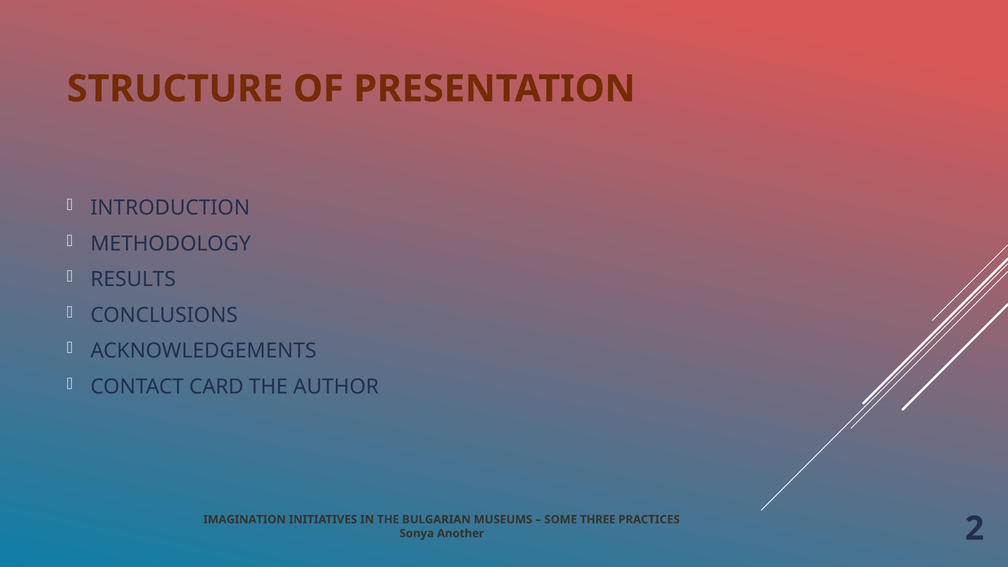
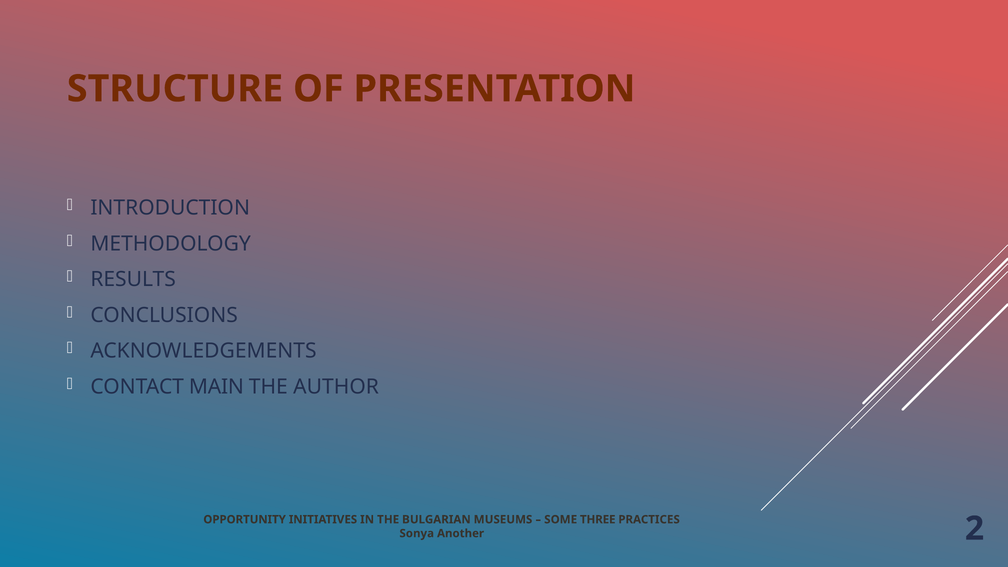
CARD: CARD -> MAIN
IMAGINATION: IMAGINATION -> OPPORTUNITY
